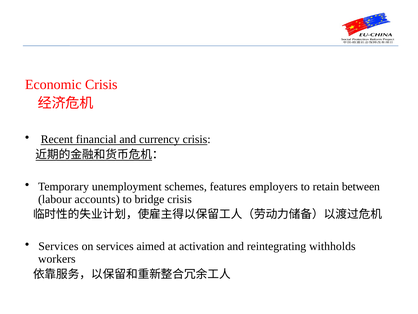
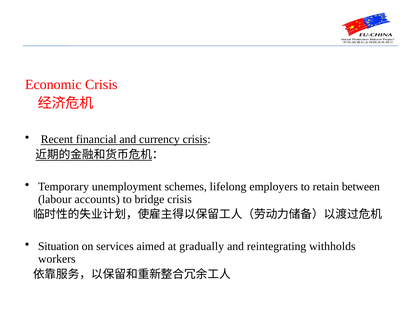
features: features -> lifelong
Services at (58, 246): Services -> Situation
activation: activation -> gradually
